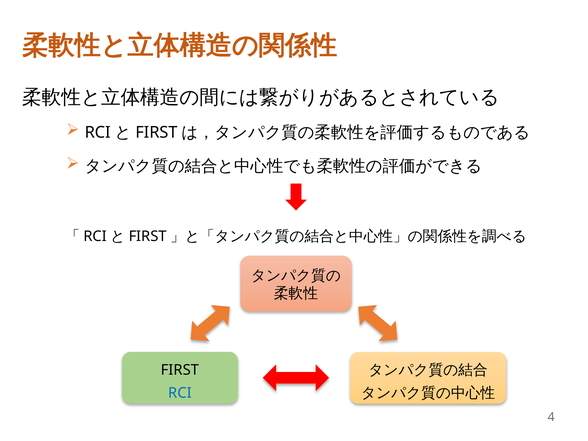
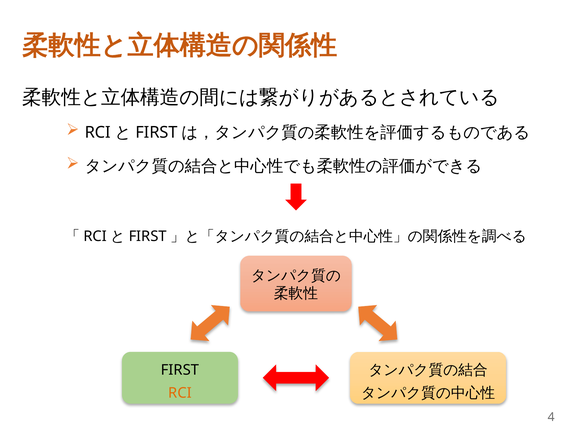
RCI colour: blue -> orange
